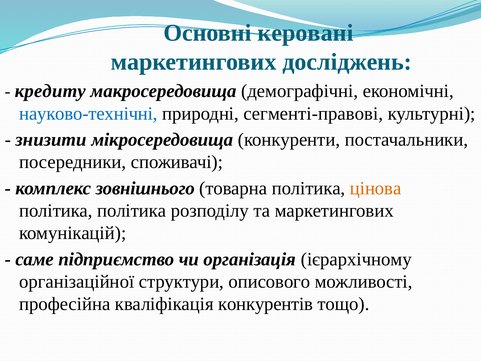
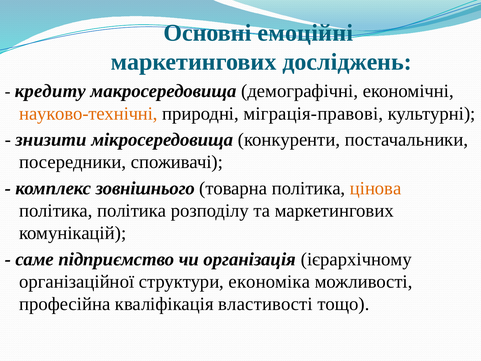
керовані: керовані -> емоційні
науково-технічні colour: blue -> orange
сегменті-правові: сегменті-правові -> міграція-правові
описового: описового -> економіка
конкурентів: конкурентів -> властивості
